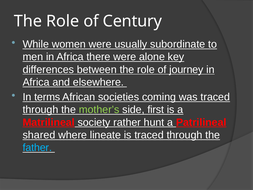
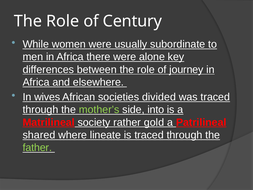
terms: terms -> wives
coming: coming -> divided
first: first -> into
hunt: hunt -> gold
father colour: light blue -> light green
